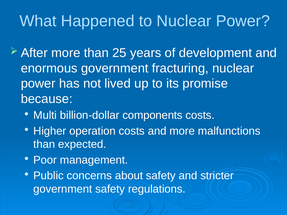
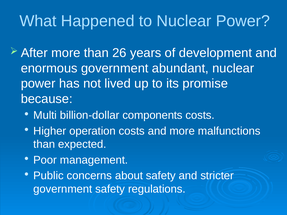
25: 25 -> 26
fracturing: fracturing -> abundant
